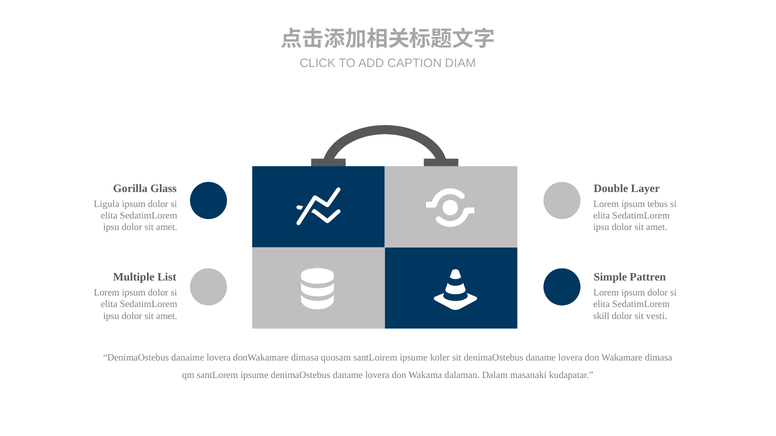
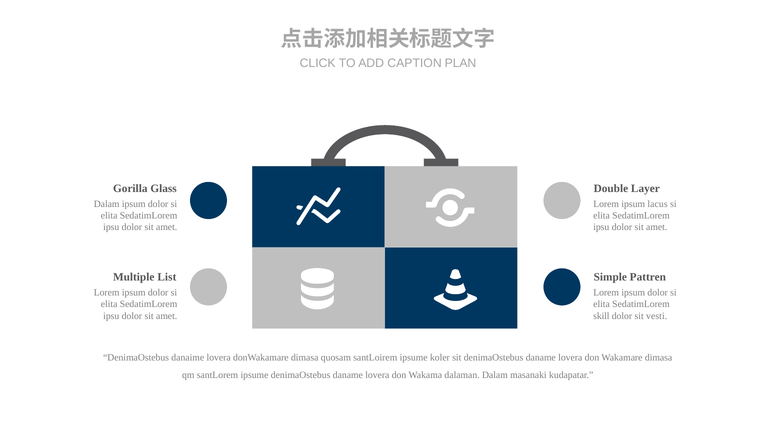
DIAM: DIAM -> PLAN
Ligula at (107, 204): Ligula -> Dalam
tebus: tebus -> lacus
